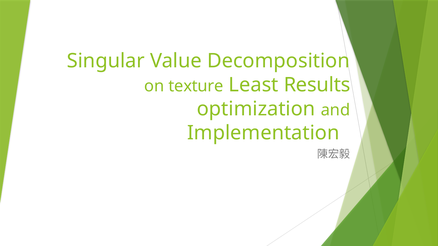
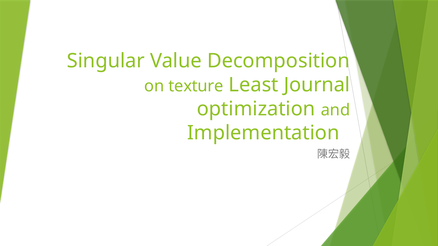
Results: Results -> Journal
